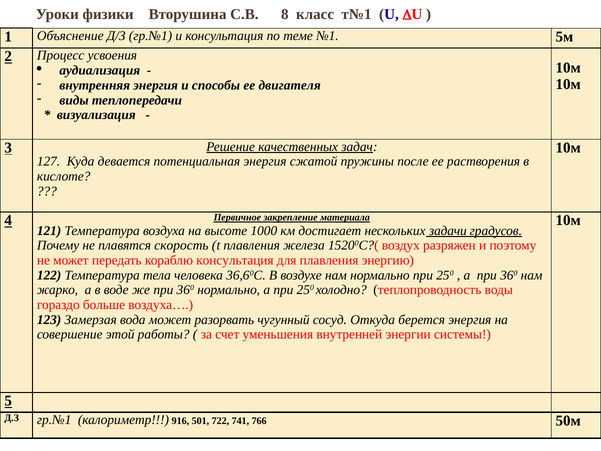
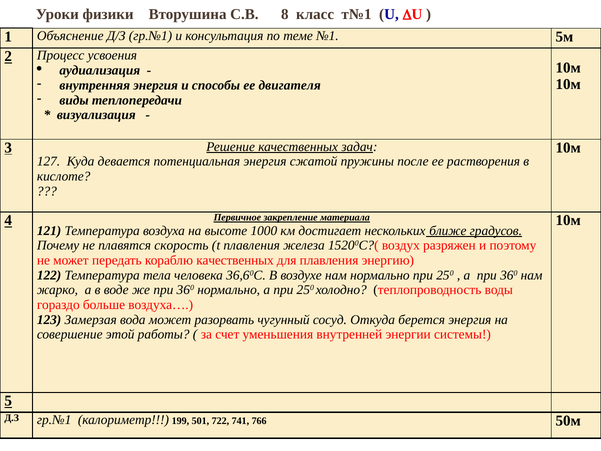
задачи: задачи -> ближе
кораблю консультация: консультация -> качественных
916: 916 -> 199
